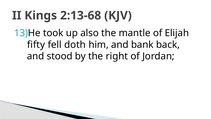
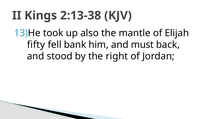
2:13-68: 2:13-68 -> 2:13-38
doth: doth -> bank
bank: bank -> must
